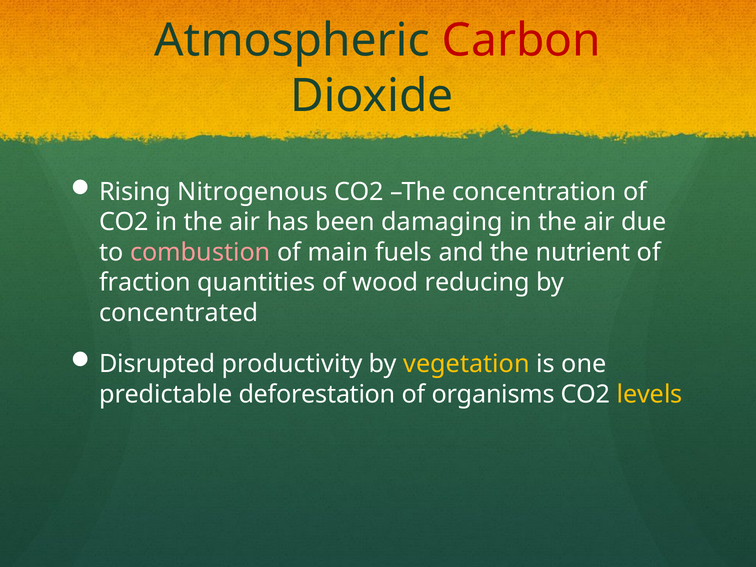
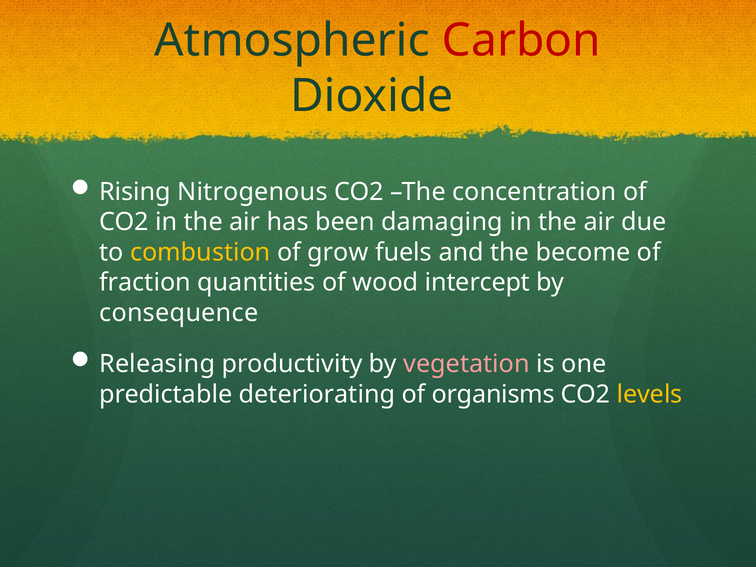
combustion colour: pink -> yellow
main: main -> grow
nutrient: nutrient -> become
reducing: reducing -> intercept
concentrated: concentrated -> consequence
Disrupted: Disrupted -> Releasing
vegetation colour: yellow -> pink
deforestation: deforestation -> deteriorating
